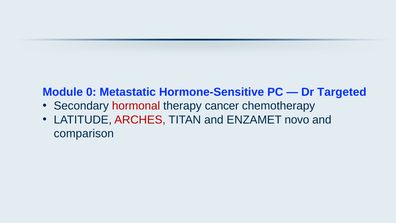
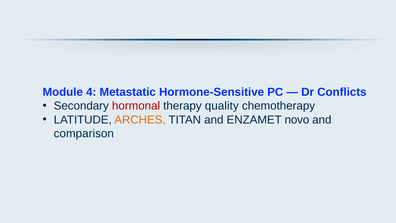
0: 0 -> 4
Targeted: Targeted -> Conflicts
cancer: cancer -> quality
ARCHES colour: red -> orange
